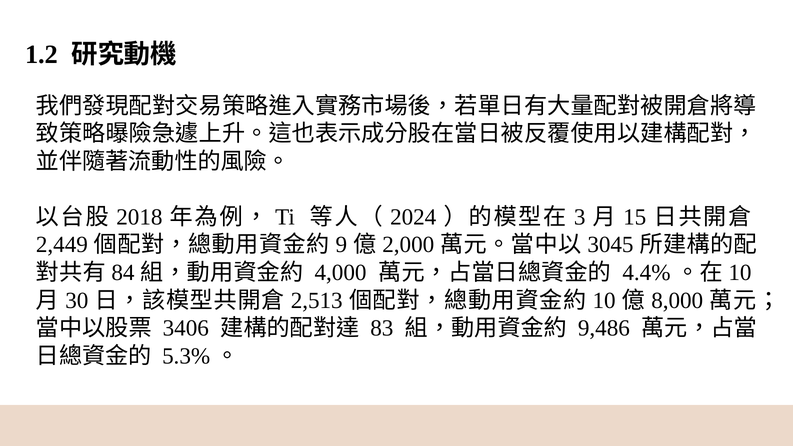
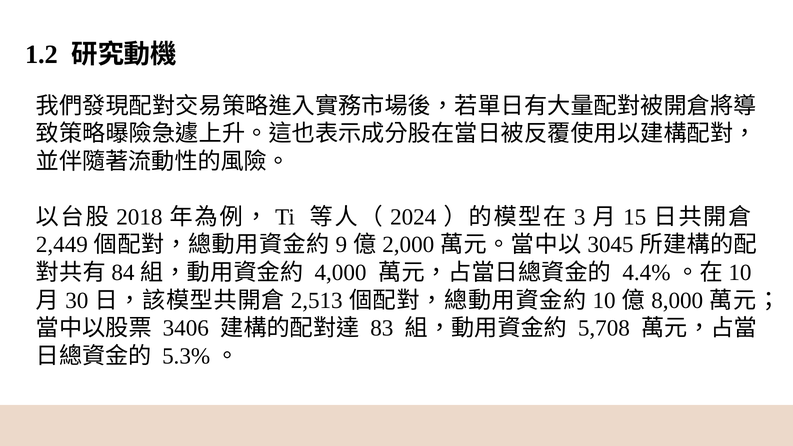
9,486: 9,486 -> 5,708
